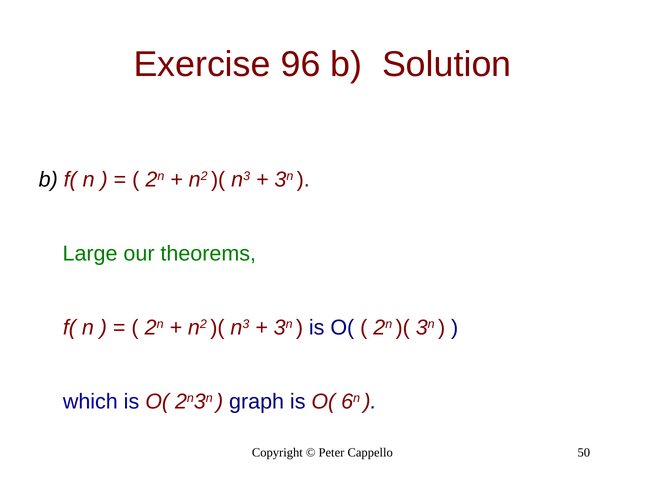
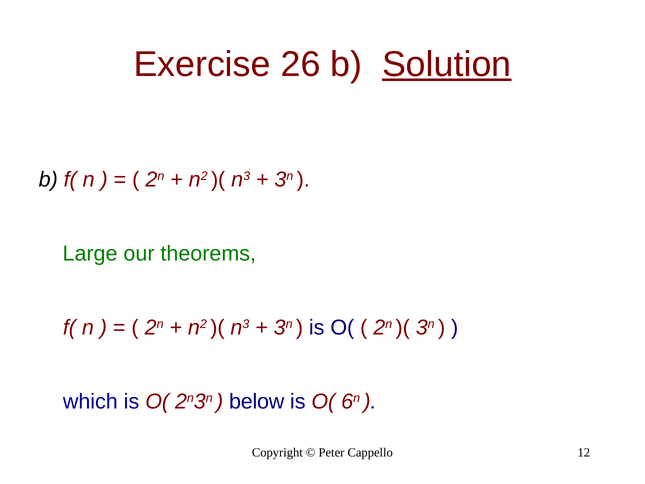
96: 96 -> 26
Solution underline: none -> present
graph: graph -> below
50: 50 -> 12
